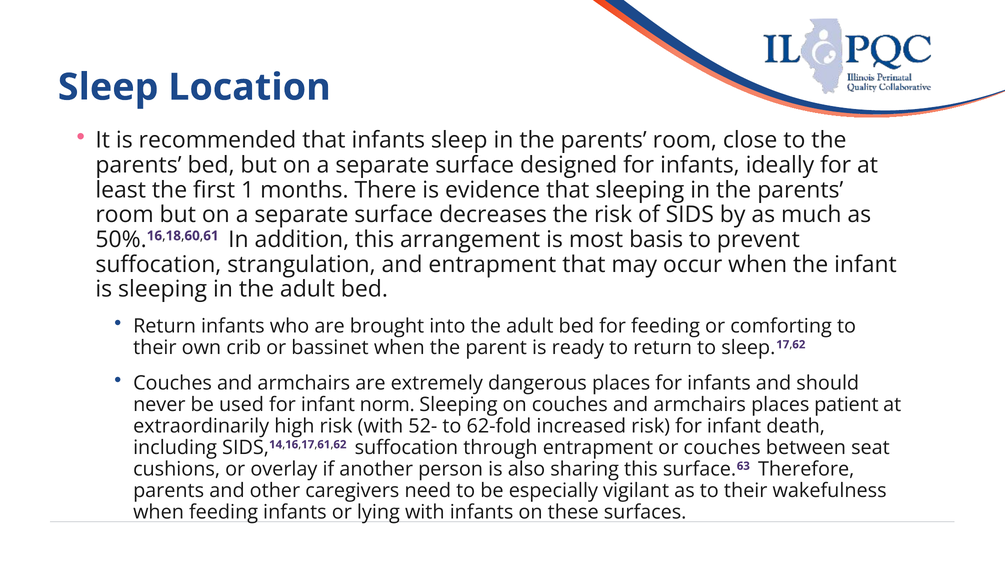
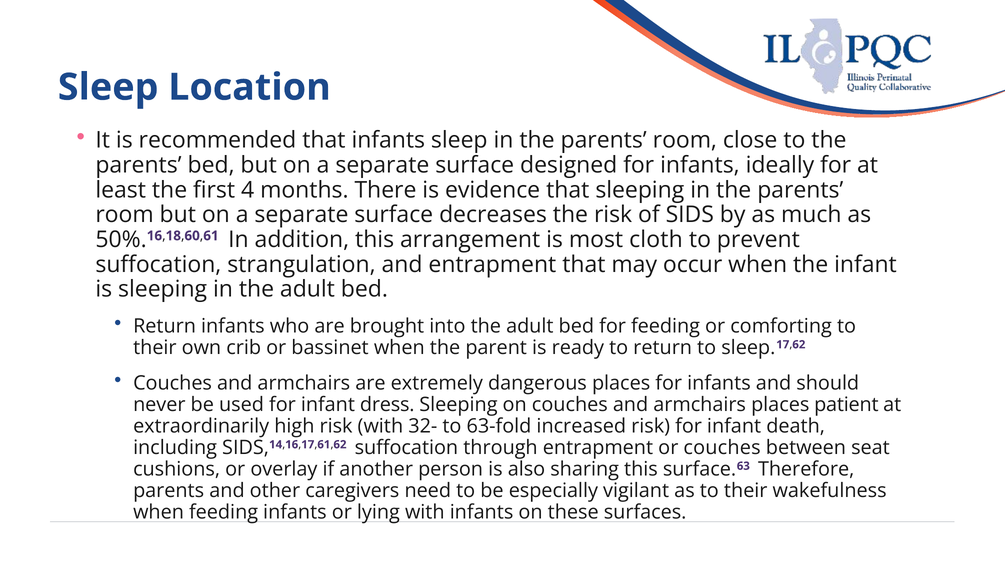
1: 1 -> 4
basis: basis -> cloth
norm: norm -> dress
52-: 52- -> 32-
62-fold: 62-fold -> 63-fold
